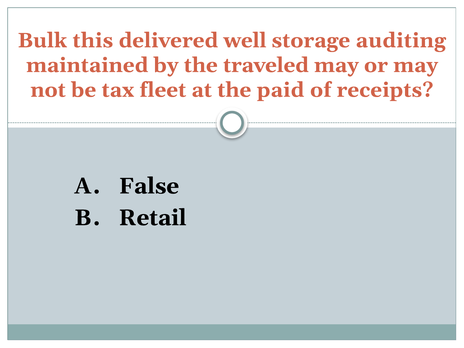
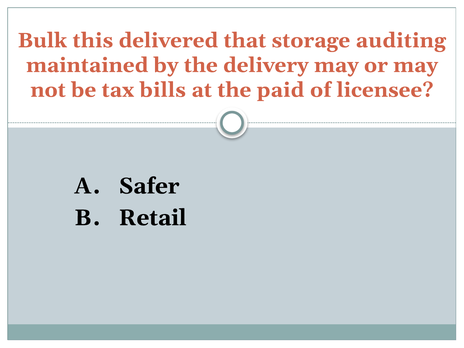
well: well -> that
traveled: traveled -> delivery
fleet: fleet -> bills
receipts: receipts -> licensee
False: False -> Safer
